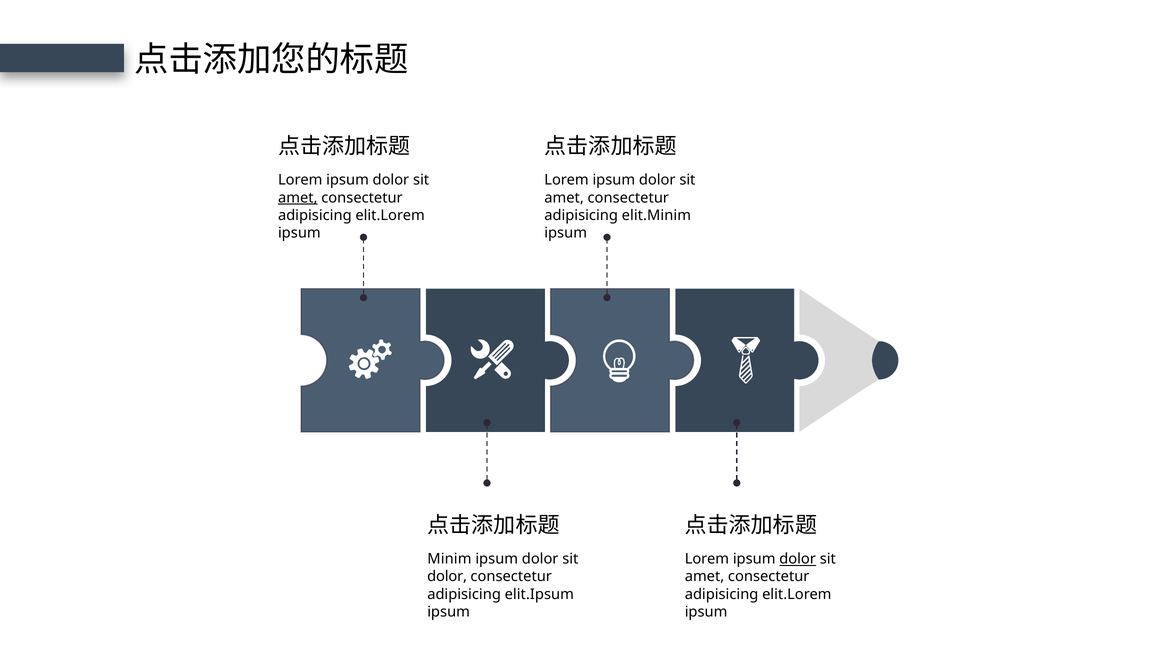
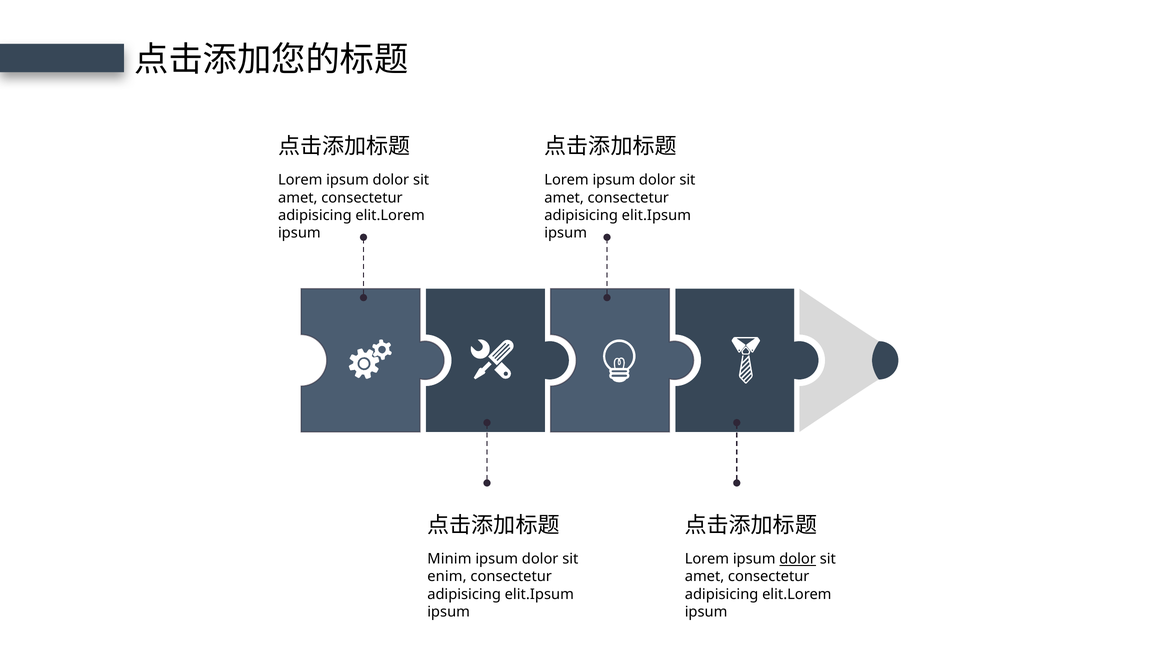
amet at (298, 198) underline: present -> none
elit.Minim at (656, 215): elit.Minim -> elit.Ipsum
dolor at (447, 577): dolor -> enim
